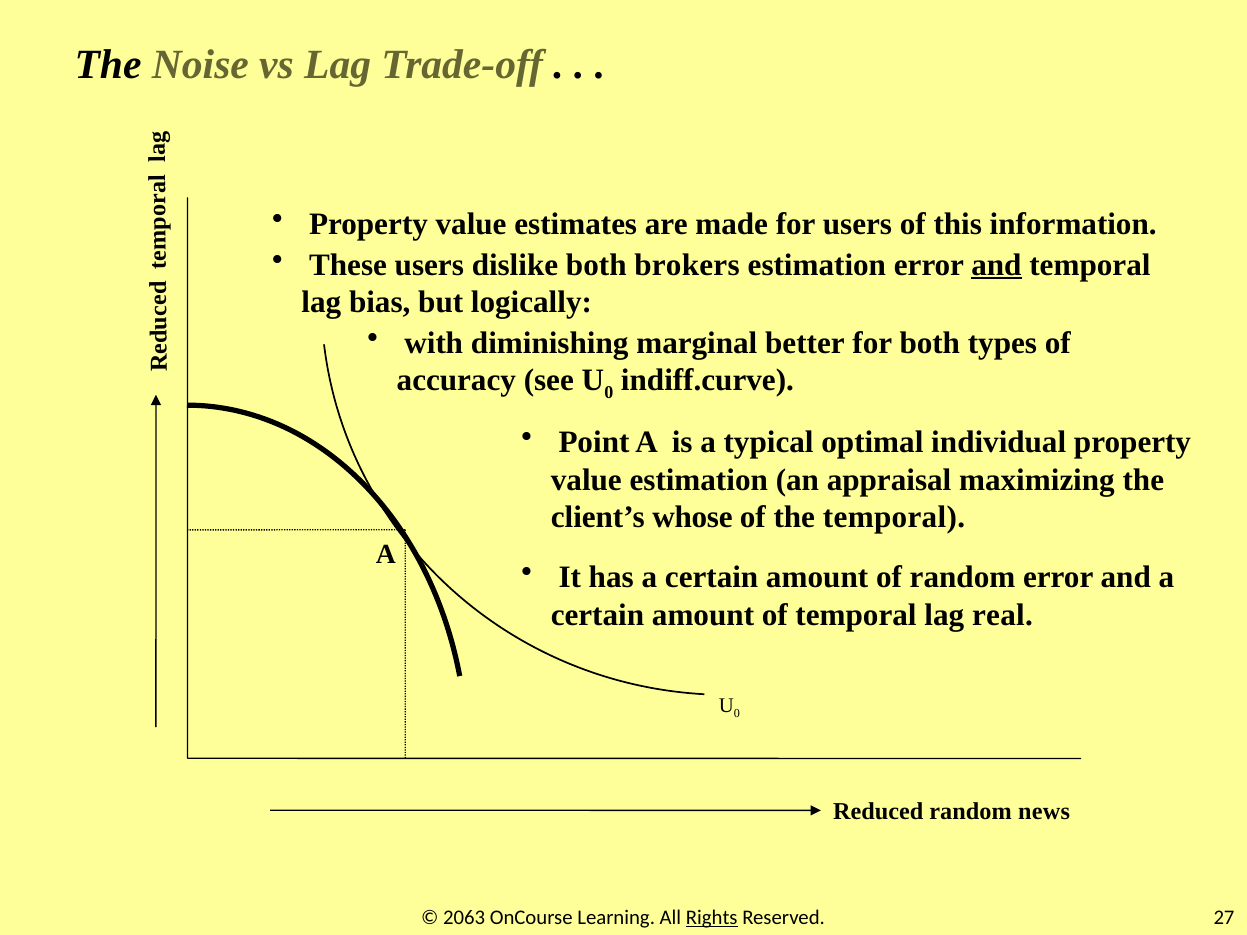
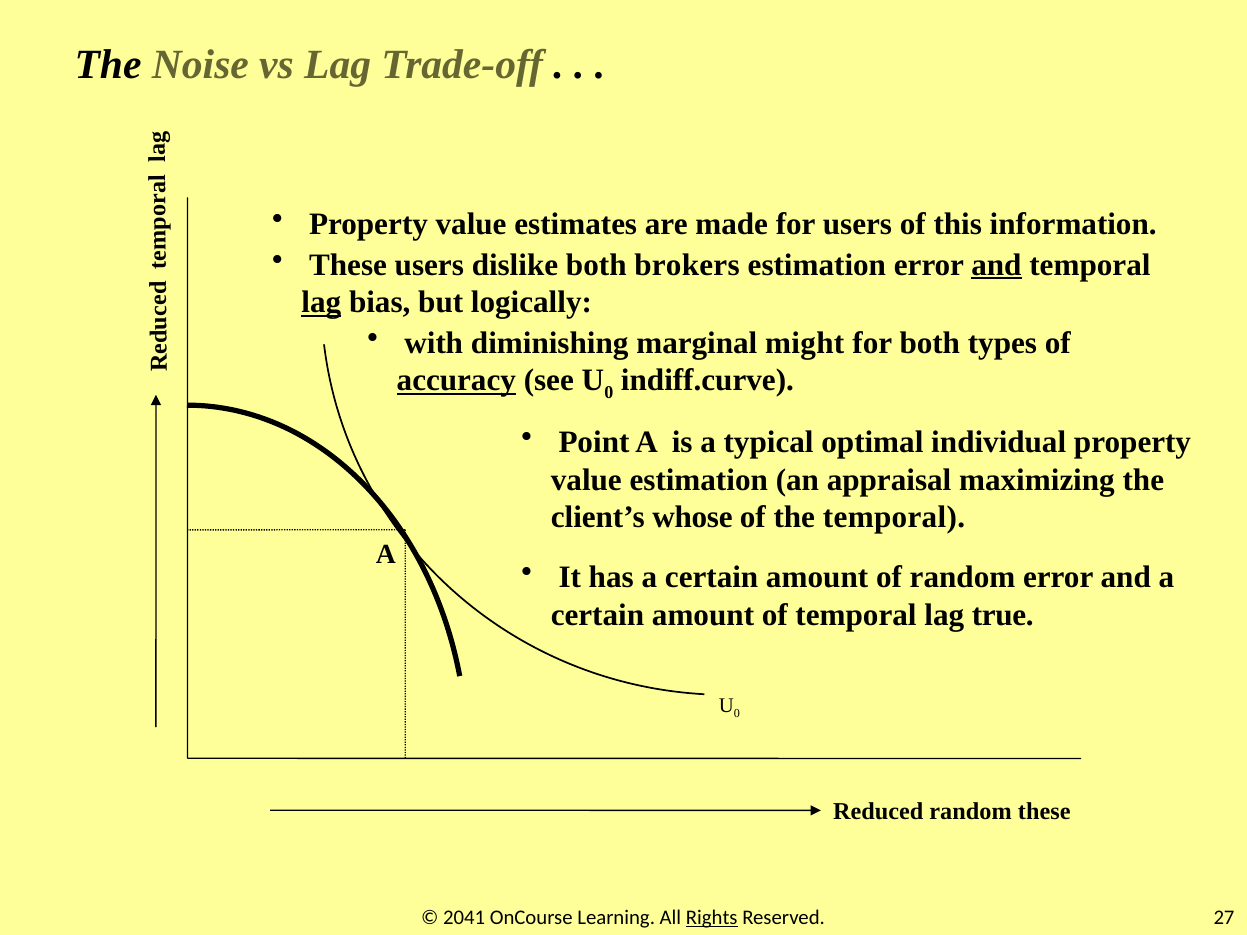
lag at (321, 302) underline: none -> present
better: better -> might
accuracy underline: none -> present
real: real -> true
random news: news -> these
2063: 2063 -> 2041
